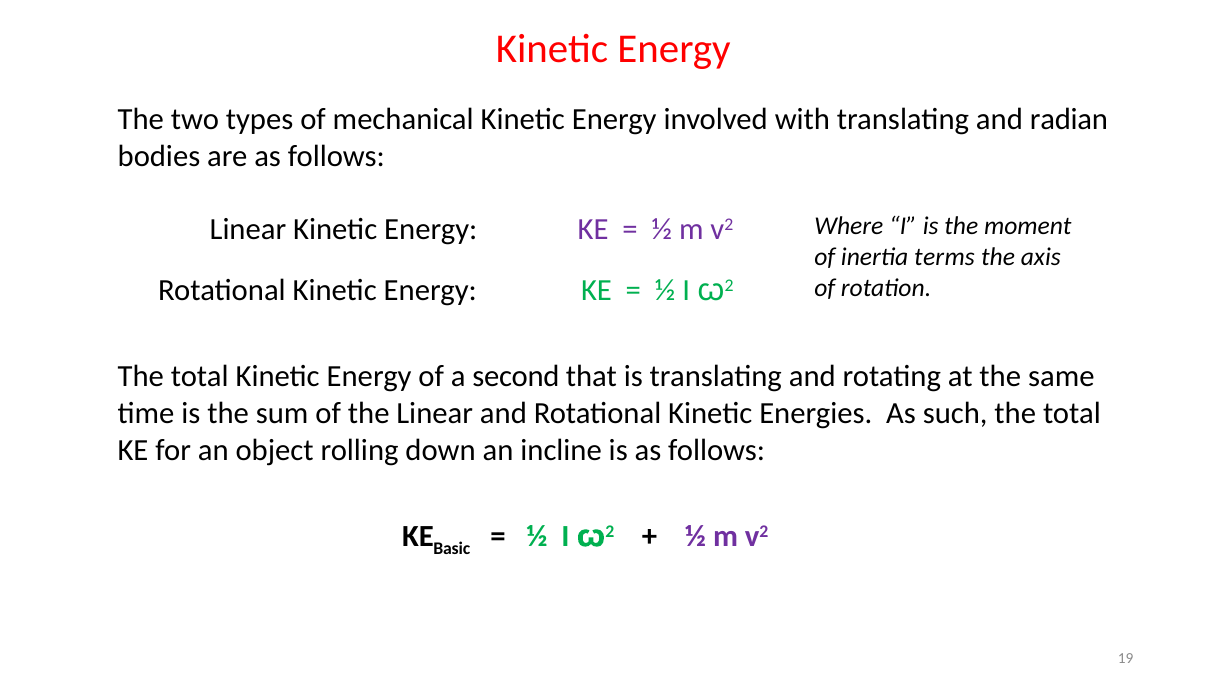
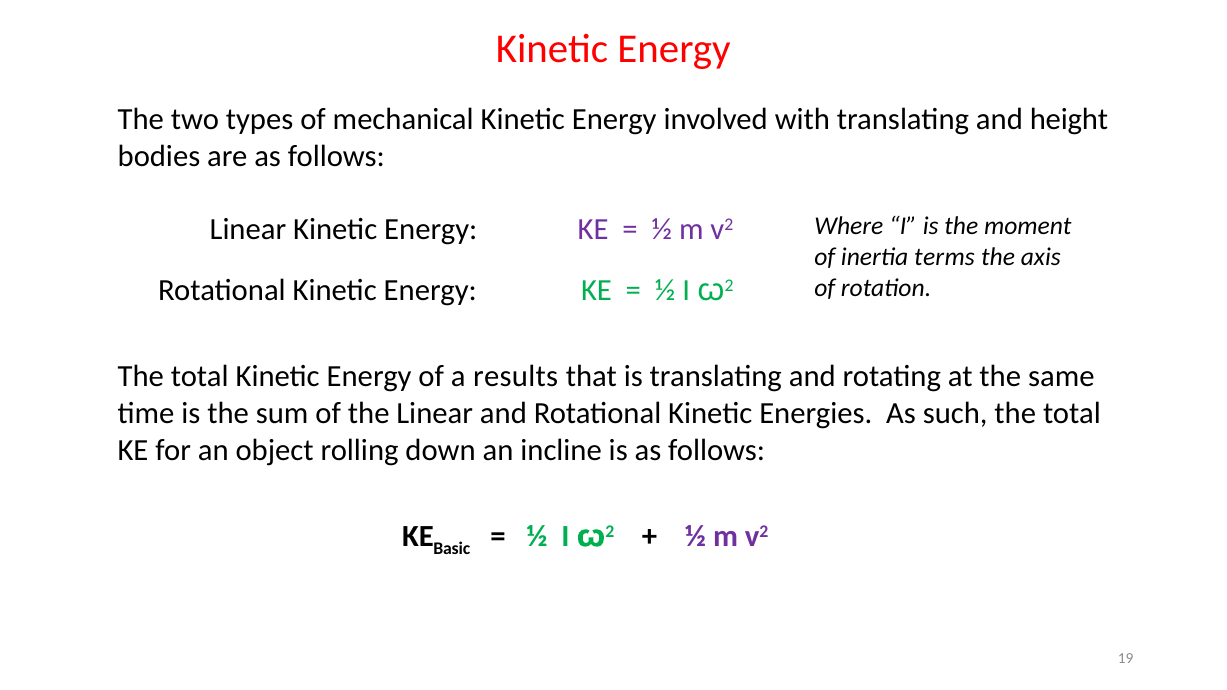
radian: radian -> height
second: second -> results
